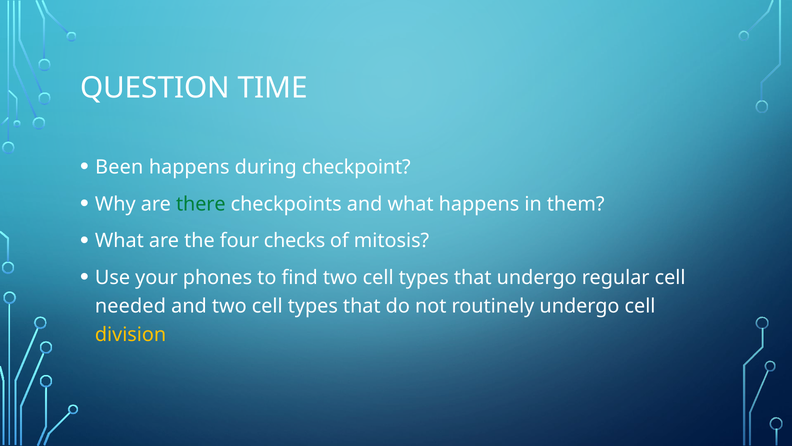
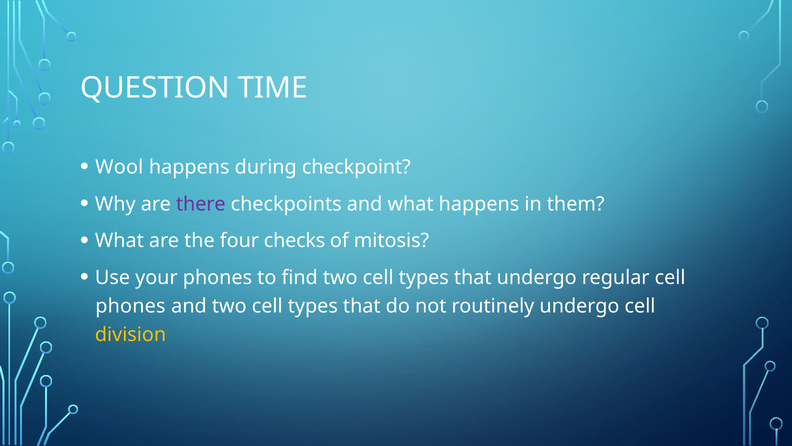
Been: Been -> Wool
there colour: green -> purple
needed at (130, 306): needed -> phones
